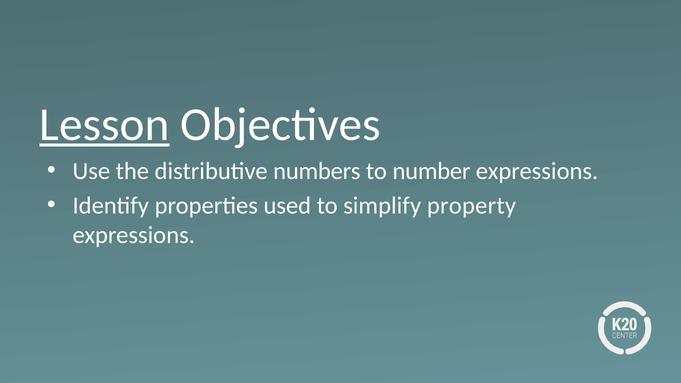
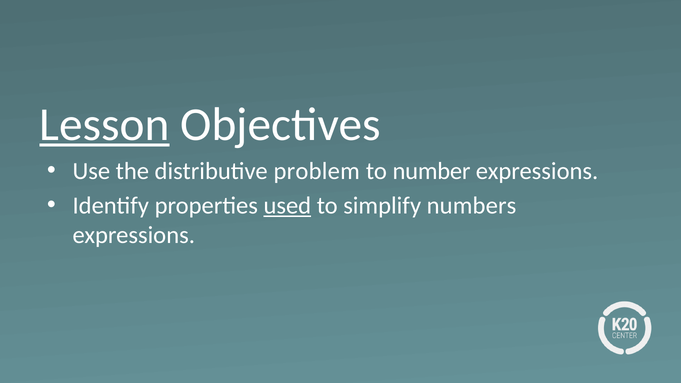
numbers: numbers -> problem
used underline: none -> present
property: property -> numbers
